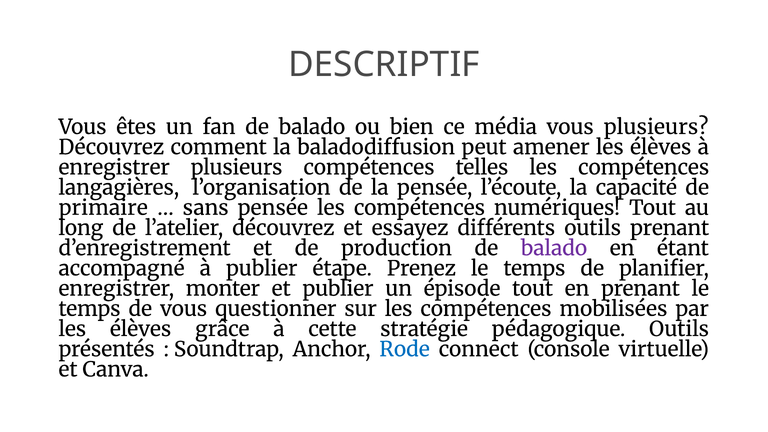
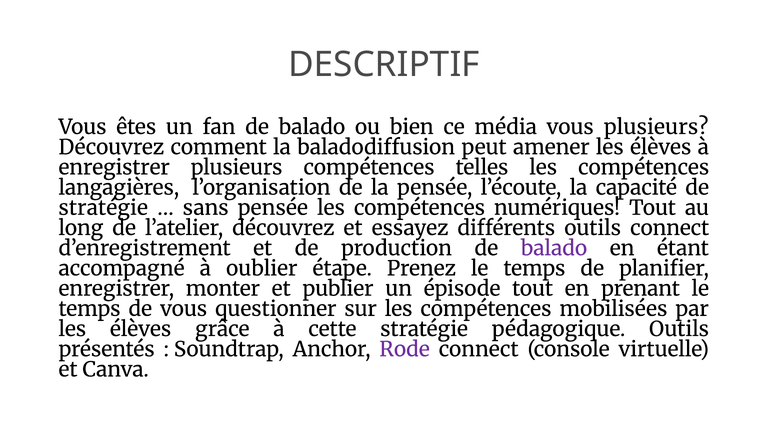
primaire at (103, 208): primaire -> stratégie
outils prenant: prenant -> connect
à publier: publier -> oublier
Rode colour: blue -> purple
